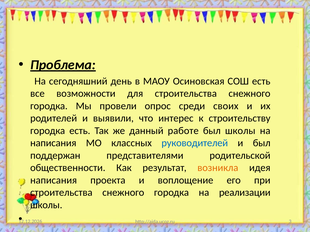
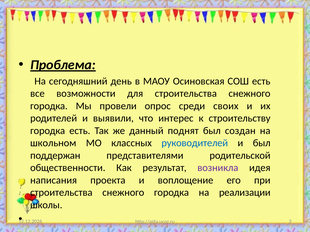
работе: работе -> поднят
был школы: школы -> создан
написания at (53, 143): написания -> школьном
возникла colour: orange -> purple
